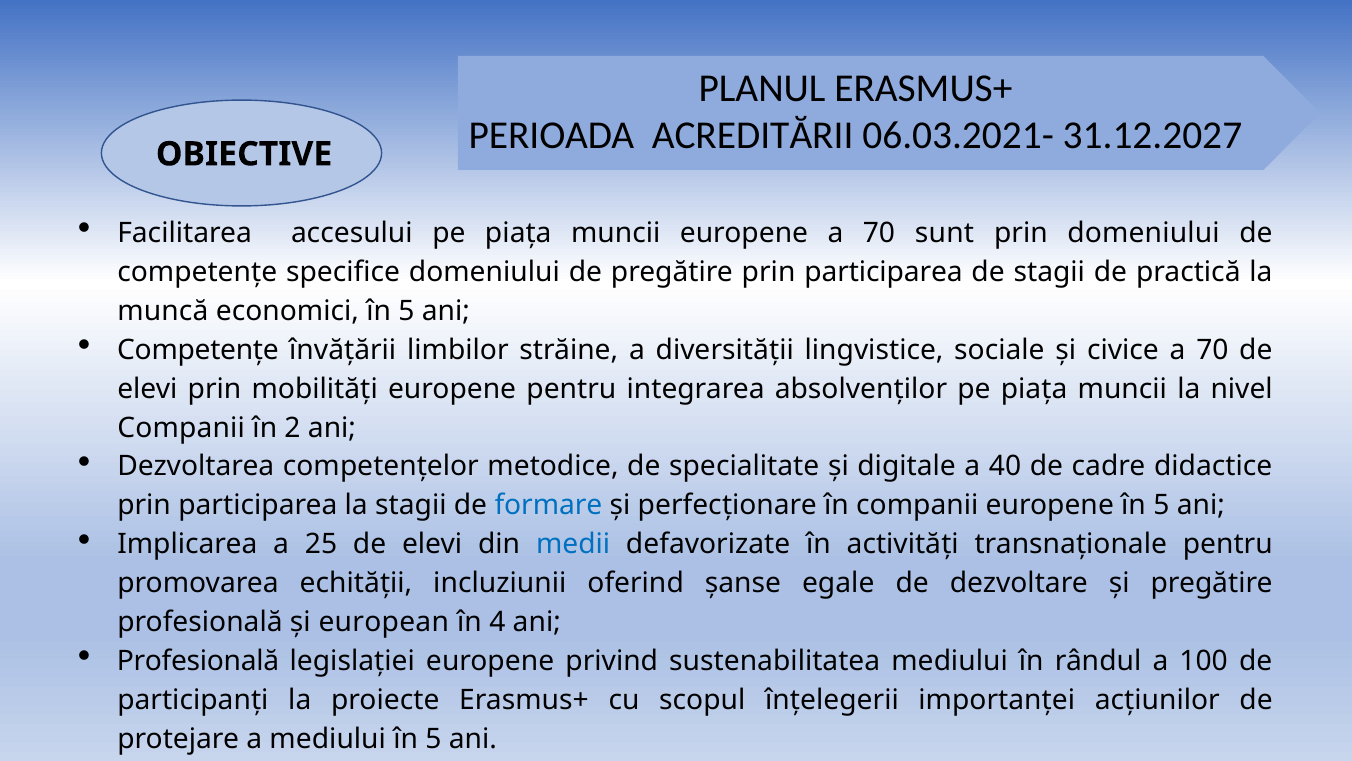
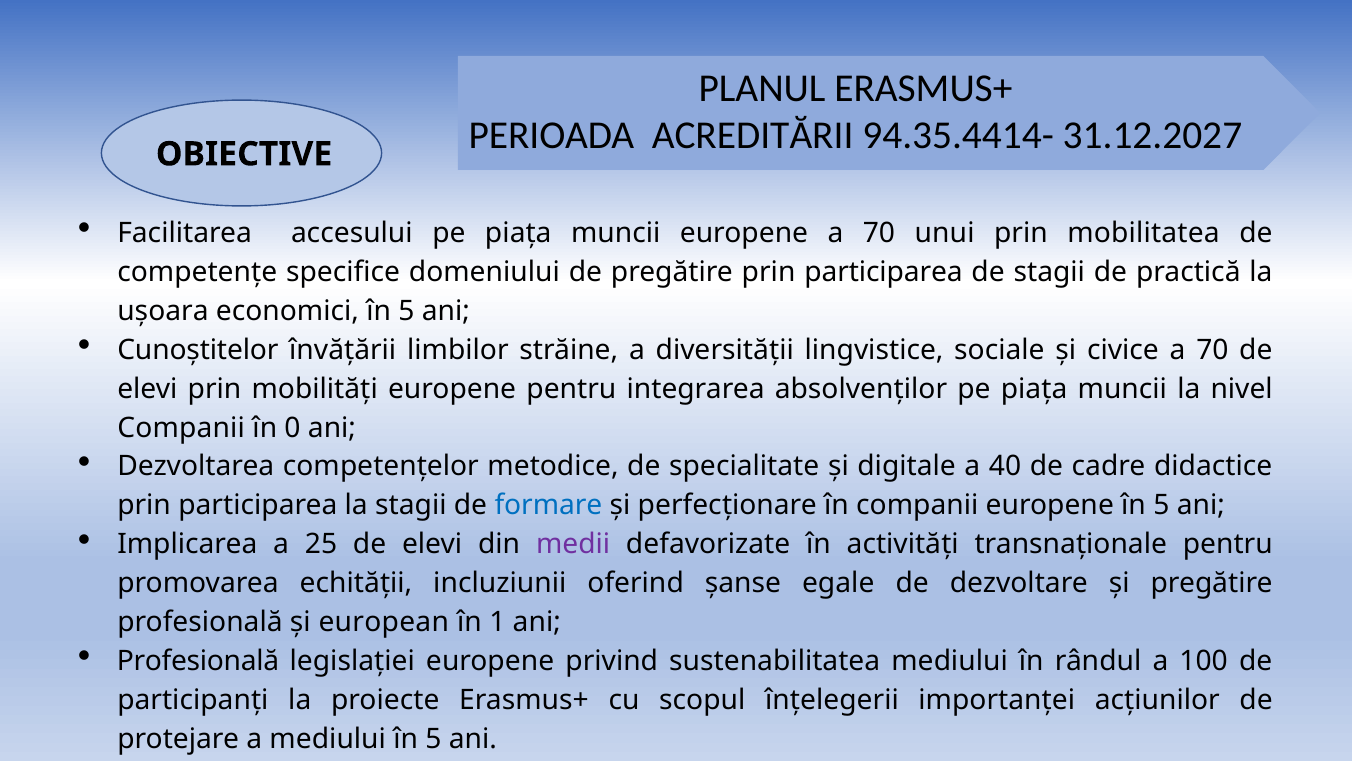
06.03.2021-: 06.03.2021- -> 94.35.4414-
sunt: sunt -> unui
prin domeniului: domeniului -> mobilitatea
muncă: muncă -> ușoara
Competenţe at (198, 350): Competenţe -> Cunoștitelor
2: 2 -> 0
medii colour: blue -> purple
4: 4 -> 1
